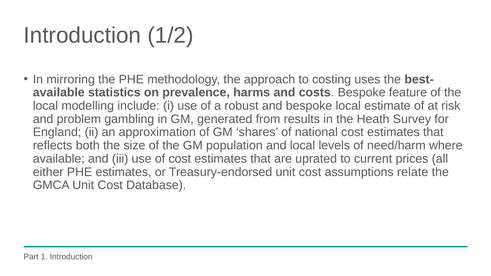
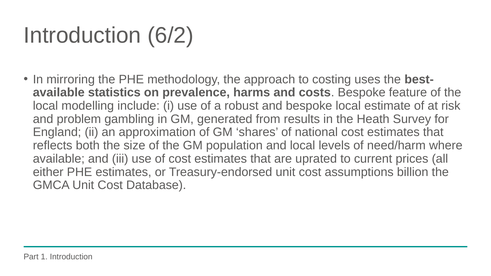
1/2: 1/2 -> 6/2
relate: relate -> billion
